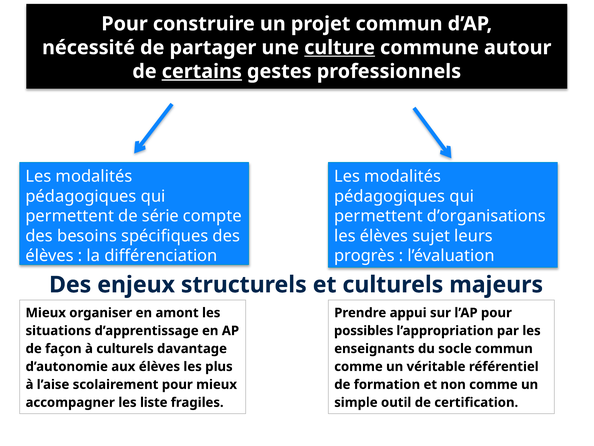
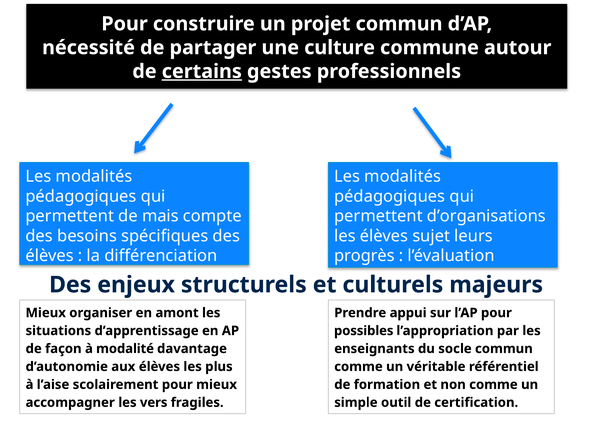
culture underline: present -> none
série: série -> mais
à culturels: culturels -> modalité
liste: liste -> vers
